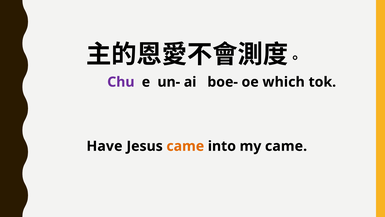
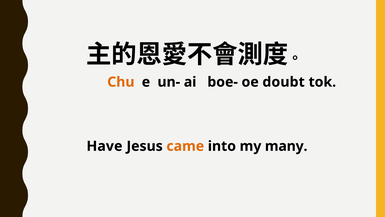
Chu colour: purple -> orange
which: which -> doubt
my came: came -> many
